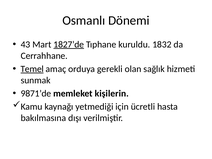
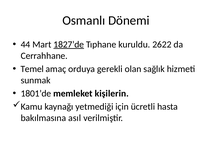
43: 43 -> 44
1832: 1832 -> 2622
Temel underline: present -> none
9871’de: 9871’de -> 1801’de
dışı: dışı -> asıl
